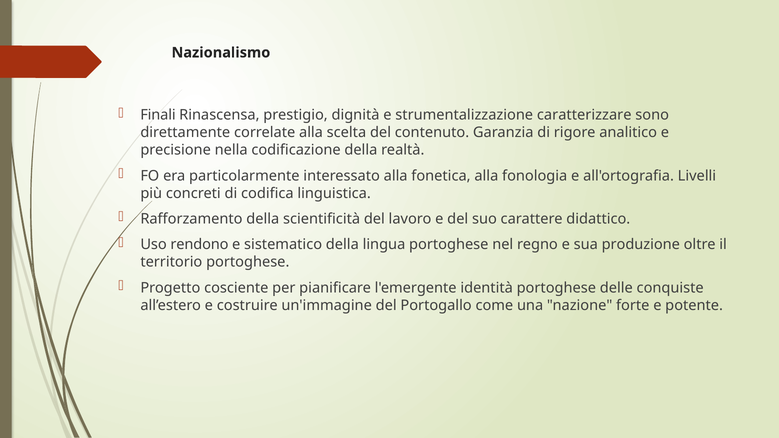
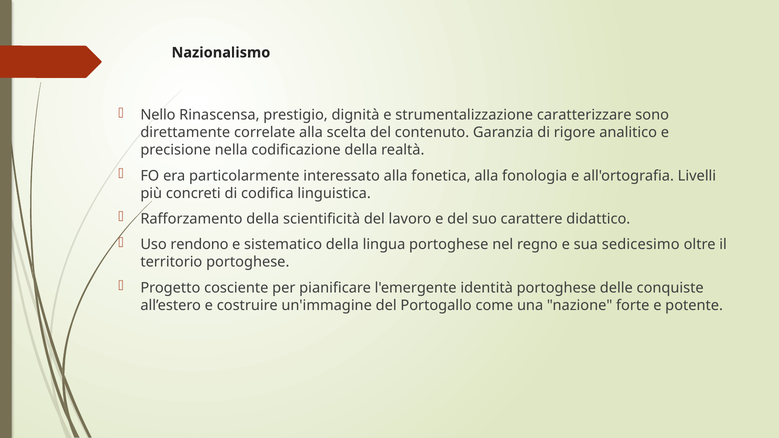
Finali: Finali -> Nello
produzione: produzione -> sedicesimo
